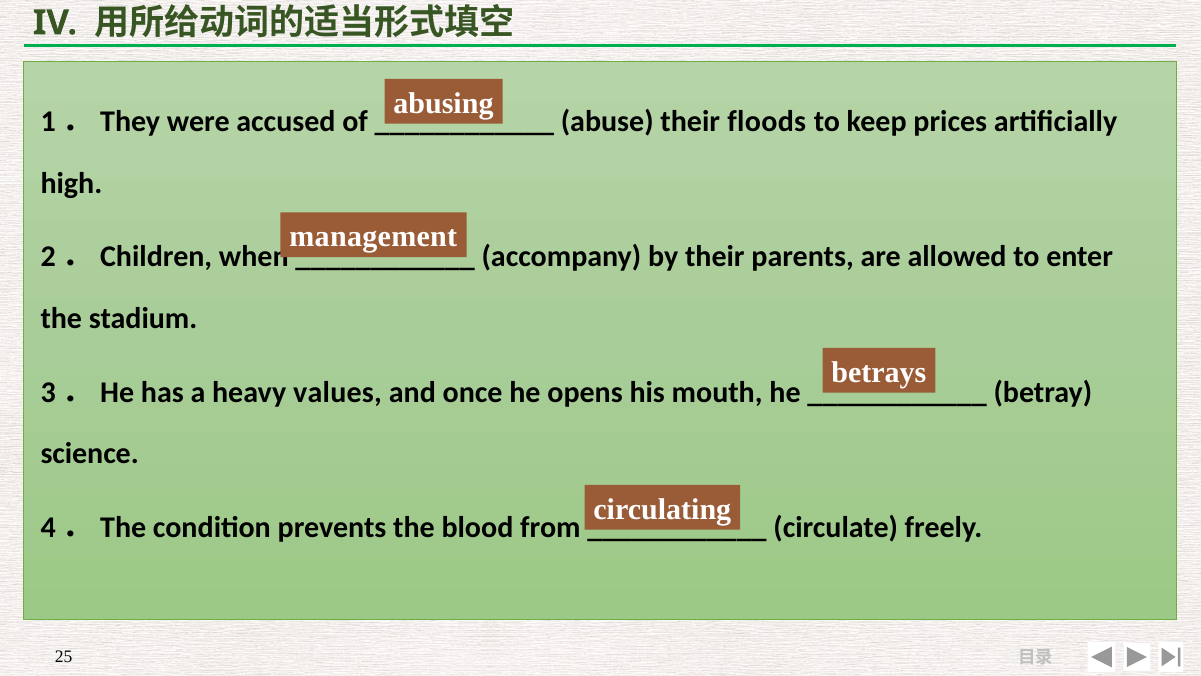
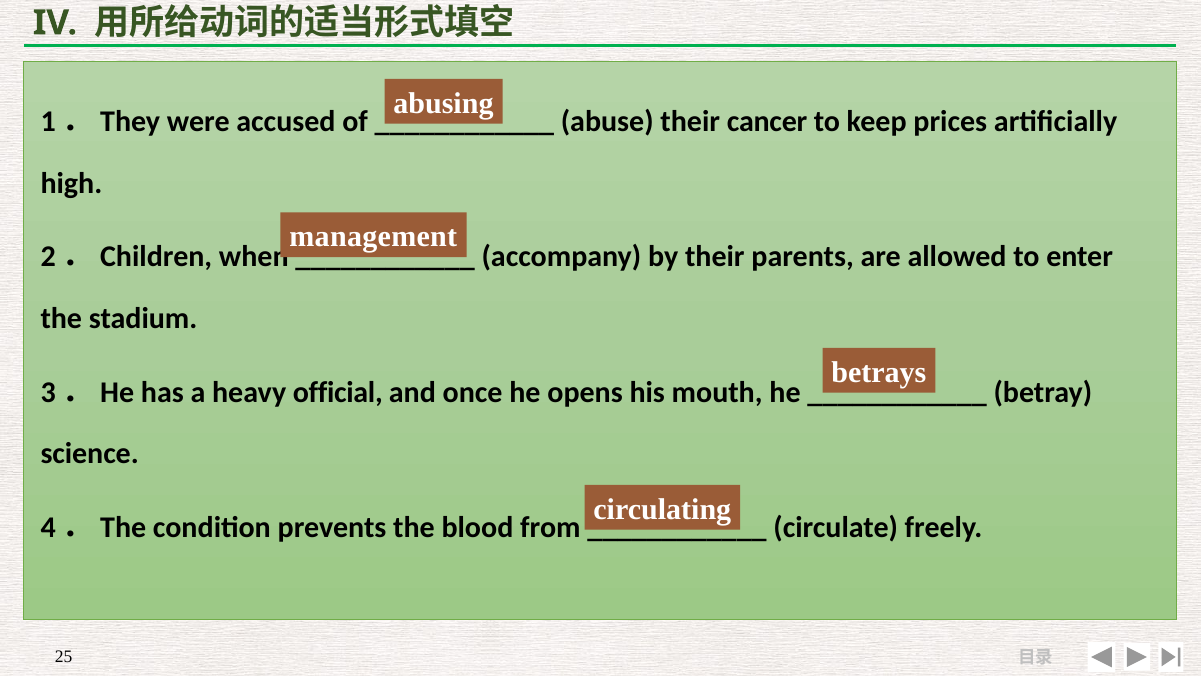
floods: floods -> cancer
values: values -> official
